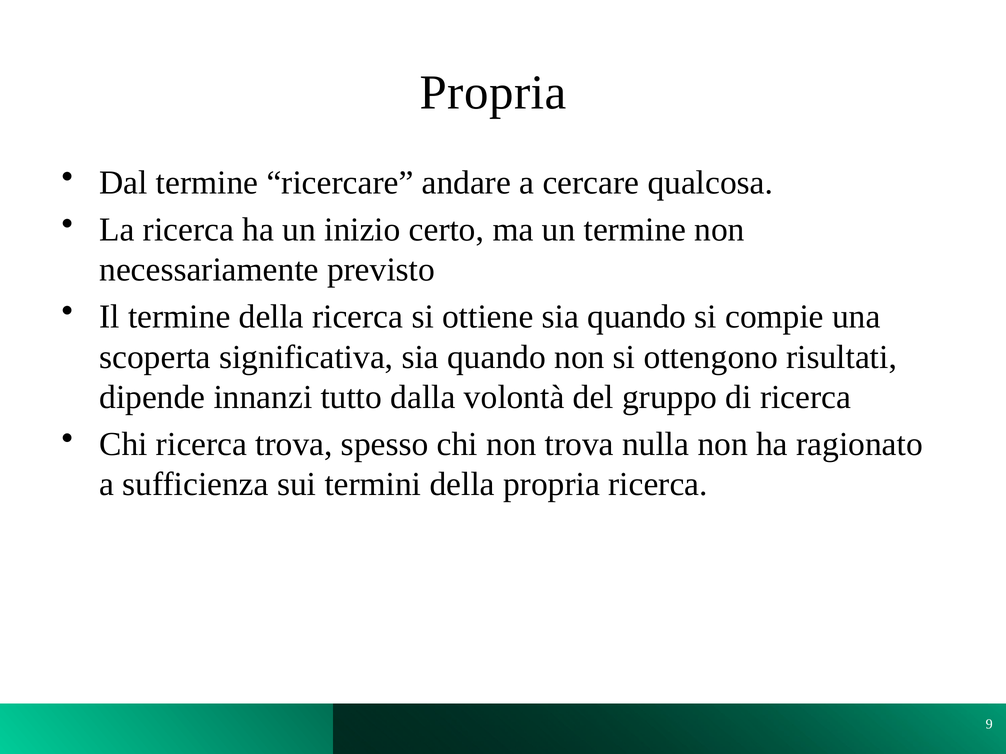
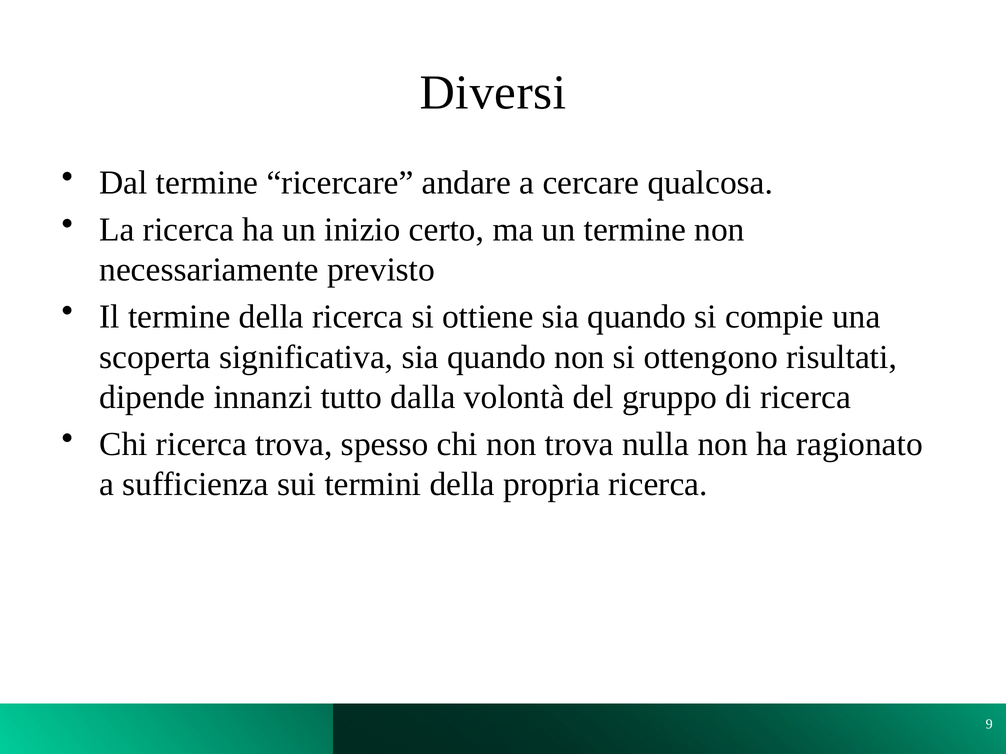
Propria at (493, 93): Propria -> Diversi
